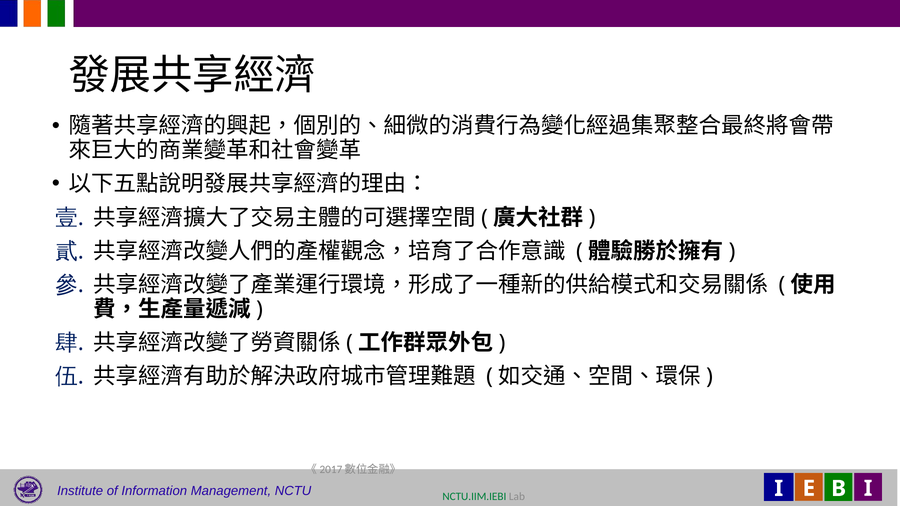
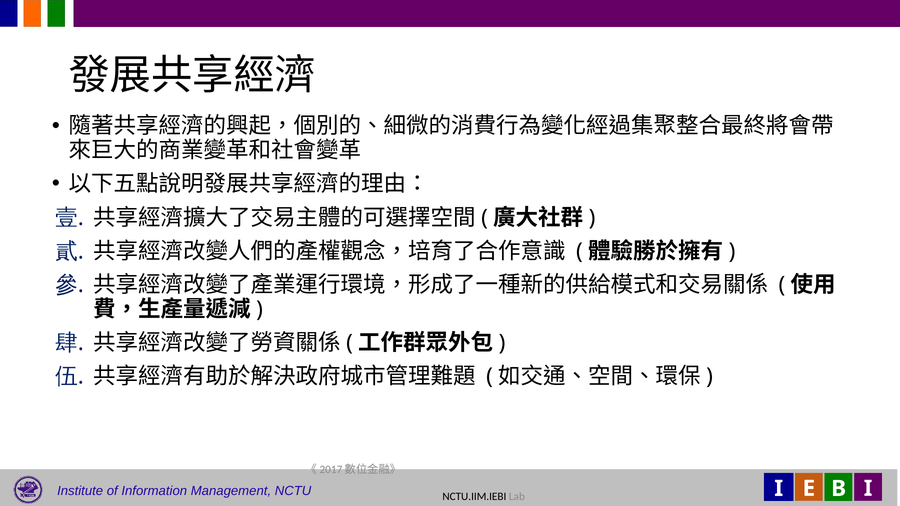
NCTU.IIM.IEBI colour: green -> black
